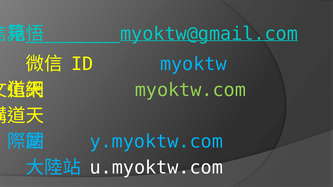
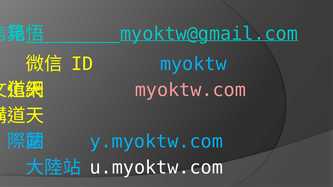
myoktw.com colour: light green -> pink
